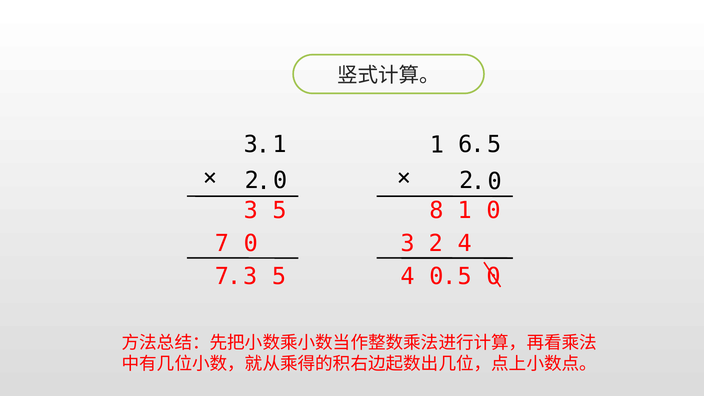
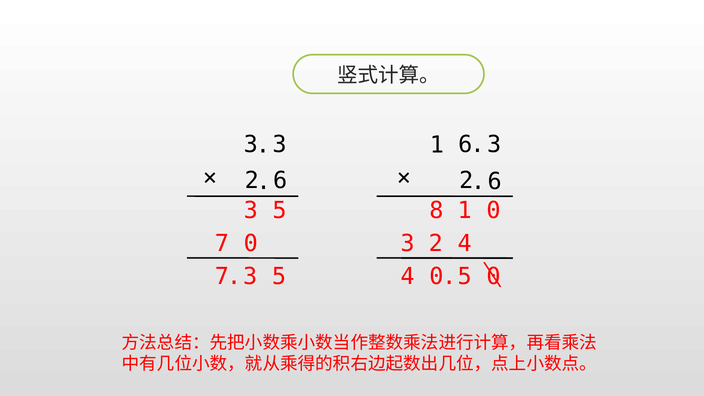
3 1: 1 -> 3
6 5: 5 -> 3
0 at (280, 181): 0 -> 6
0 at (495, 182): 0 -> 6
